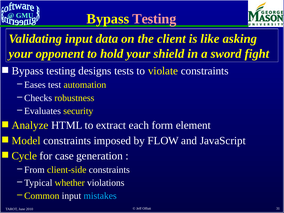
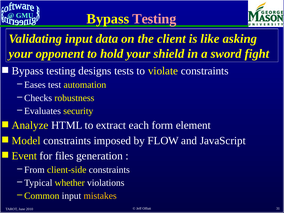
Cycle: Cycle -> Event
case: case -> files
mistakes colour: light blue -> yellow
